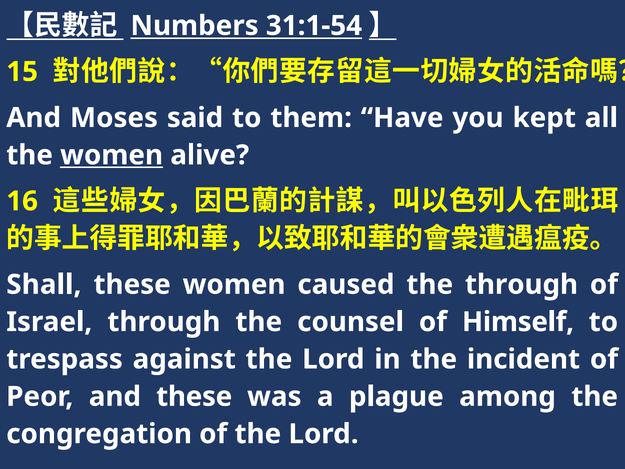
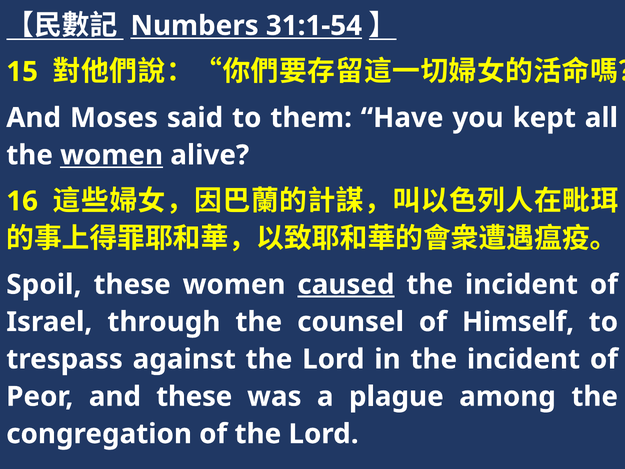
Shall: Shall -> Spoil
caused underline: none -> present
through at (521, 284): through -> incident
